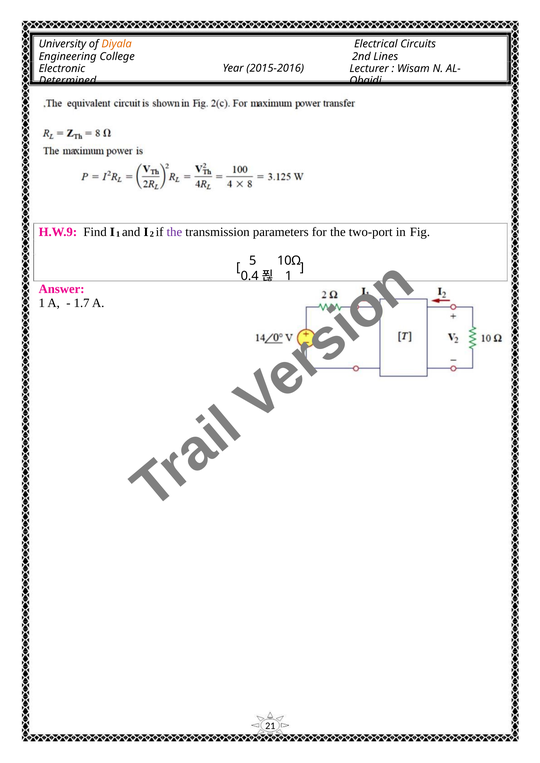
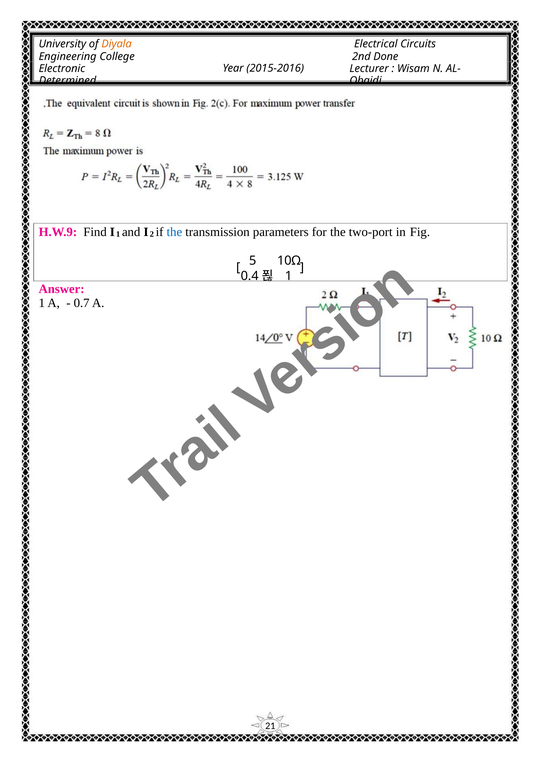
Lines: Lines -> Done
the at (174, 232) colour: purple -> blue
1.7: 1.7 -> 0.7
